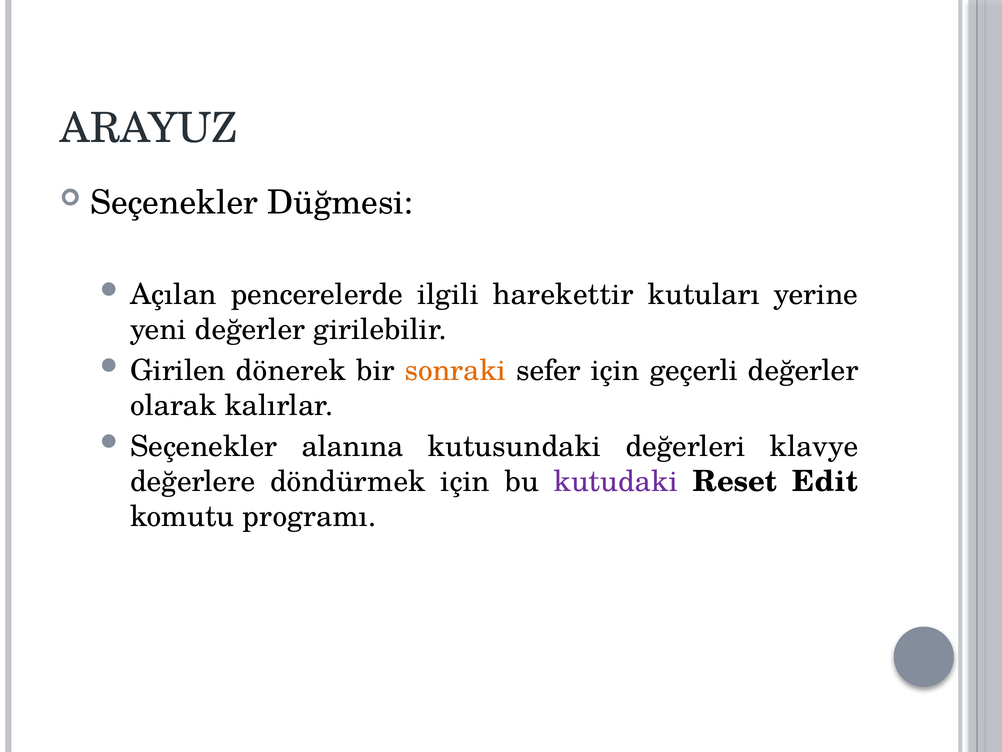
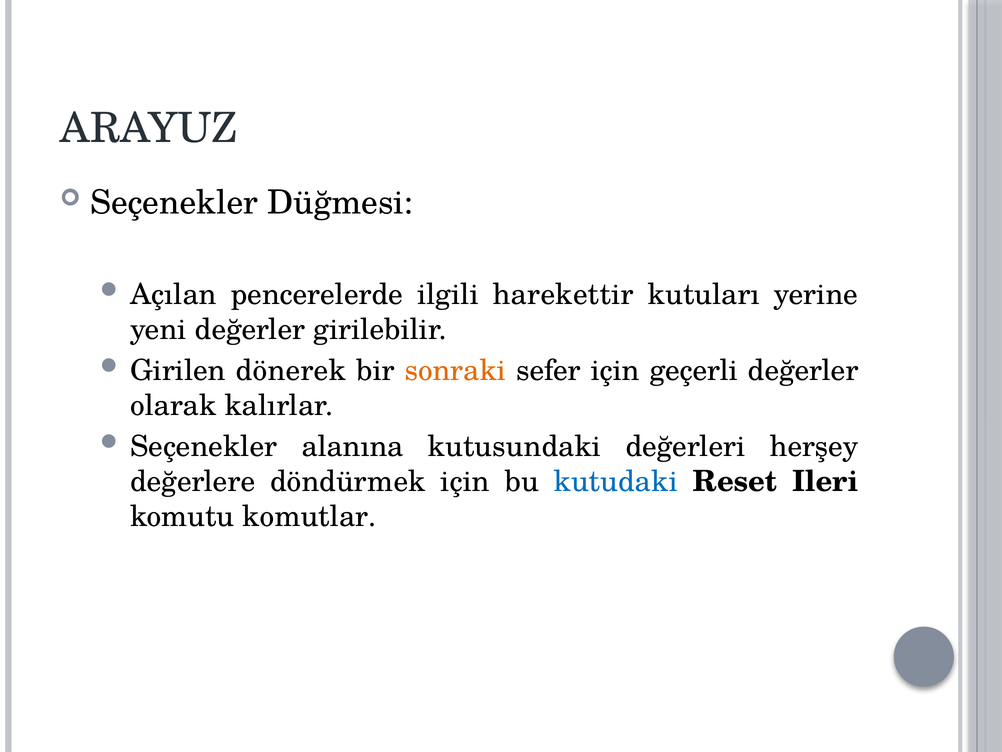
klavye: klavye -> herşey
kutudaki colour: purple -> blue
Edit: Edit -> Ileri
programı: programı -> komutlar
